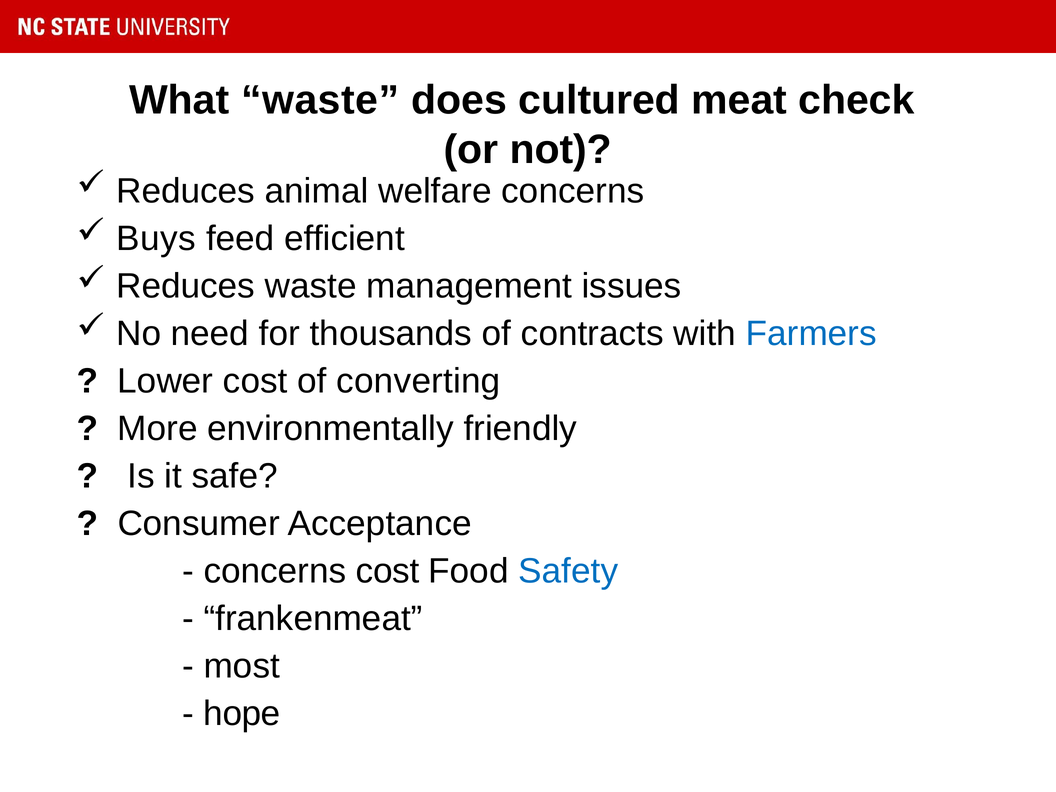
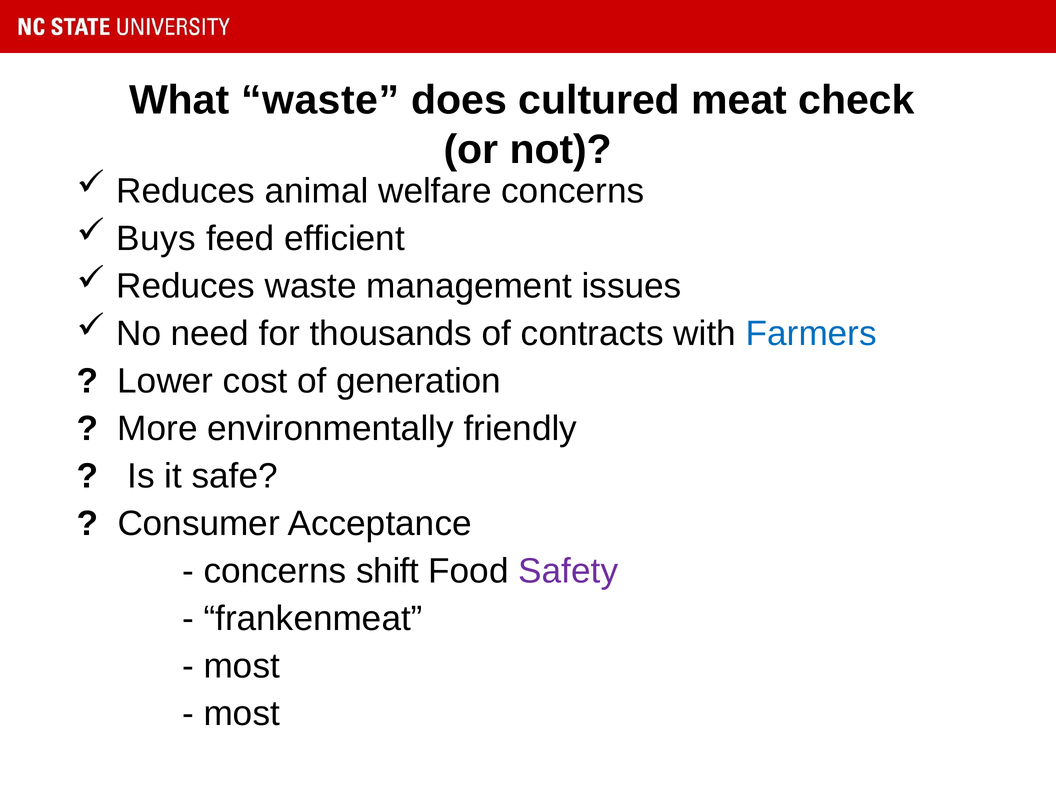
converting: converting -> generation
concerns cost: cost -> shift
Safety colour: blue -> purple
hope at (242, 714): hope -> most
